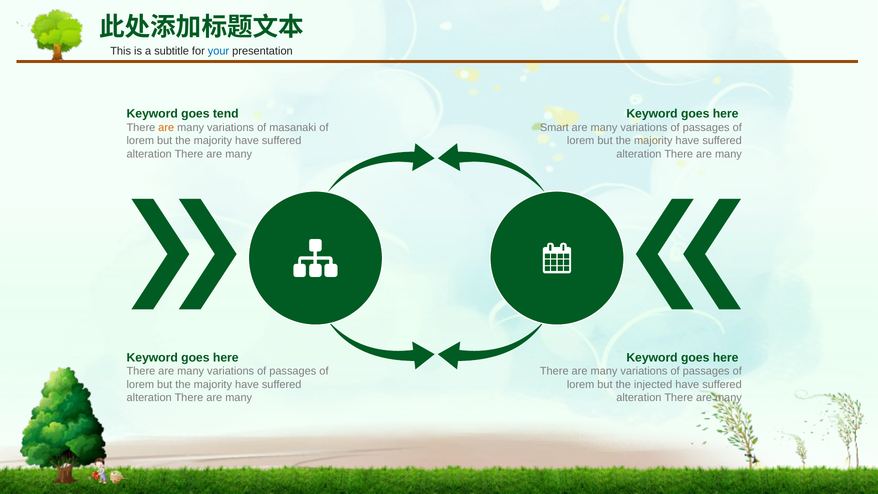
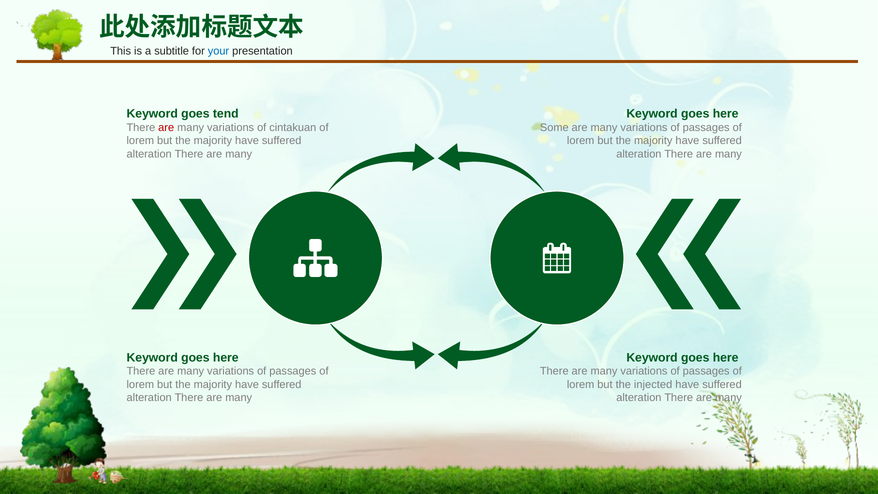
are at (166, 128) colour: orange -> red
masanaki: masanaki -> cintakuan
Smart: Smart -> Some
